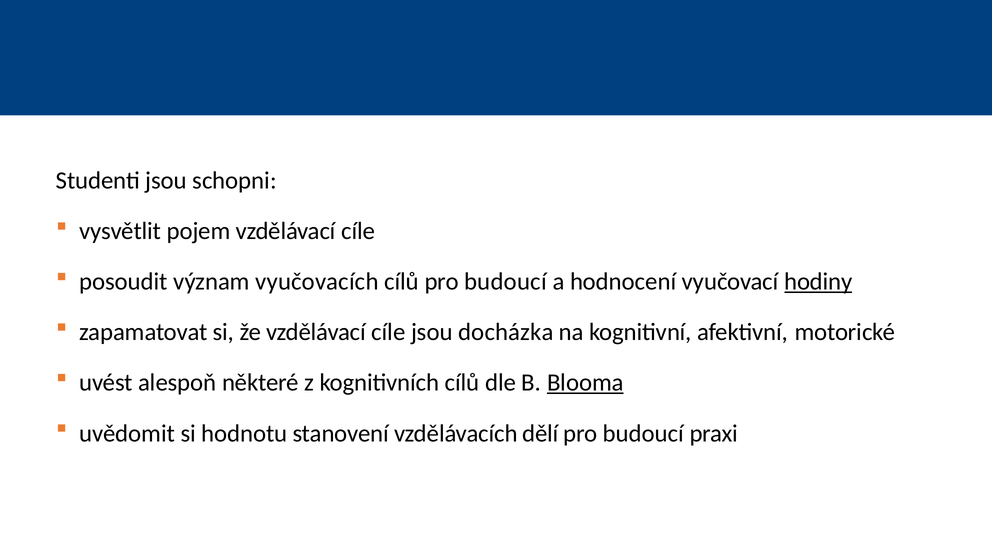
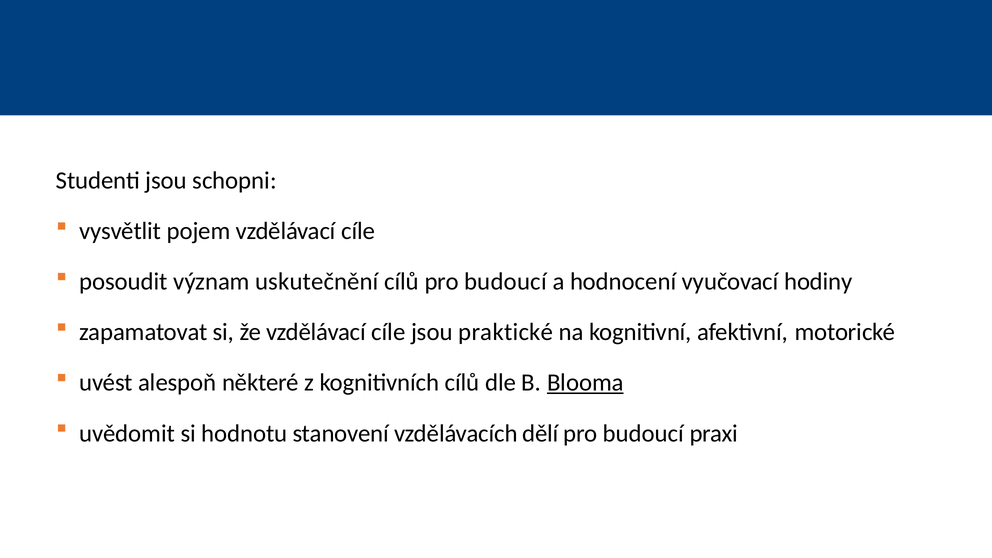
vyučovacích: vyučovacích -> uskutečnění
hodiny underline: present -> none
docházka: docházka -> praktické
